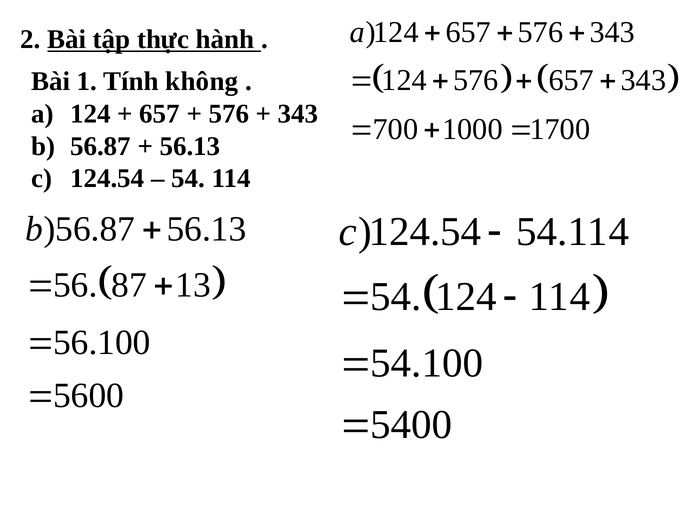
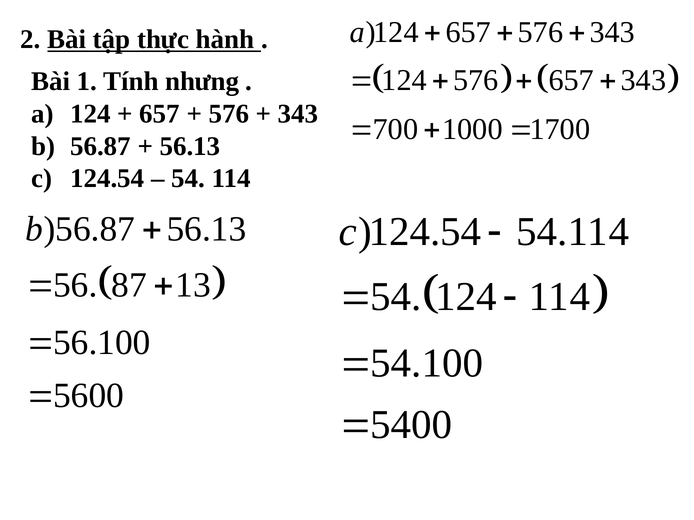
không: không -> nhưng
